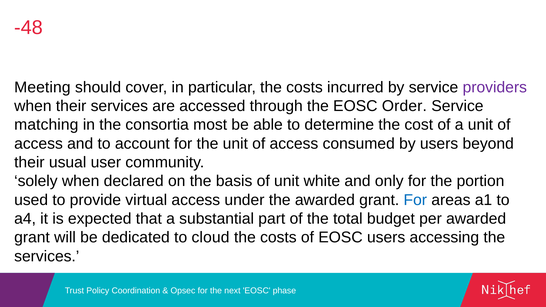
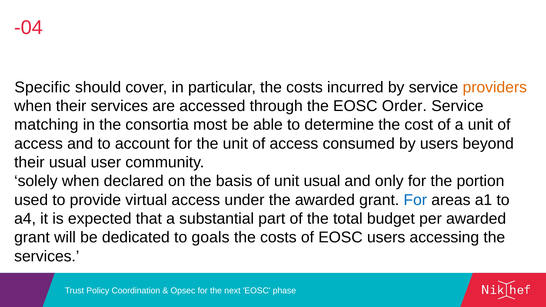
-48: -48 -> -04
Meeting: Meeting -> Specific
providers colour: purple -> orange
unit white: white -> usual
cloud: cloud -> goals
